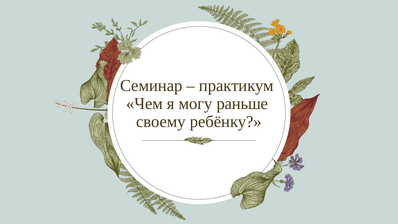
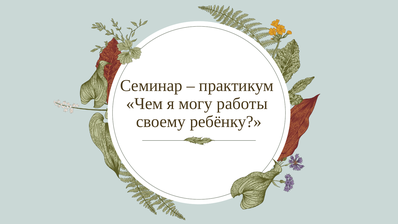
раньше: раньше -> работы
